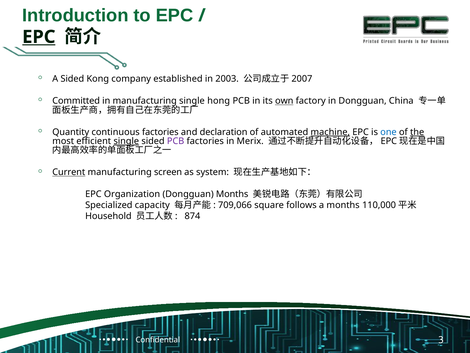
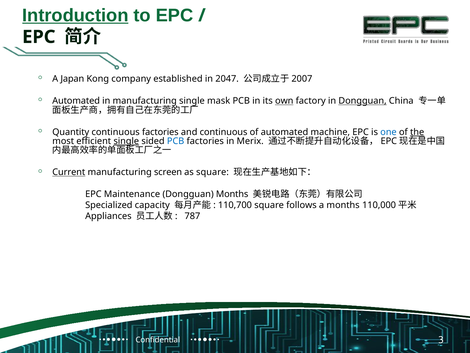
Introduction underline: none -> present
EPC at (39, 37) underline: present -> none
A Sided: Sided -> Japan
2003: 2003 -> 2047
Committed at (76, 101): Committed -> Automated
hong: hong -> mask
Dongguan at (363, 101) underline: none -> present
and declaration: declaration -> continuous
machine underline: present -> none
PCB at (176, 141) colour: purple -> blue
as system: system -> square
Organization: Organization -> Maintenance
709,066: 709,066 -> 110,700
Household: Household -> Appliances
874: 874 -> 787
